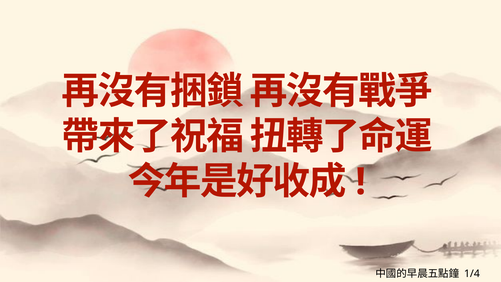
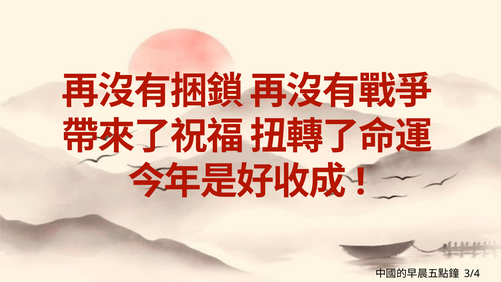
1/4: 1/4 -> 3/4
